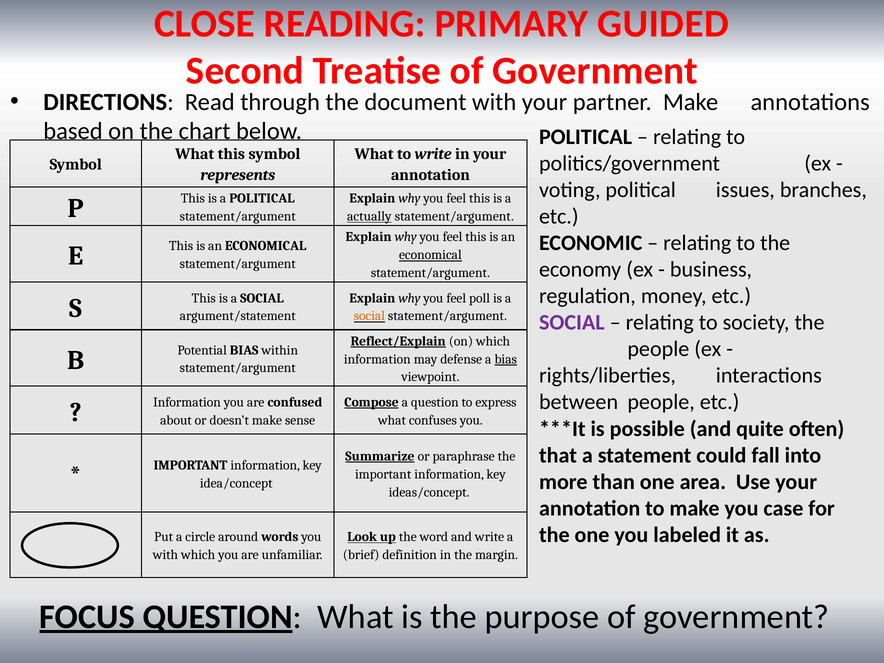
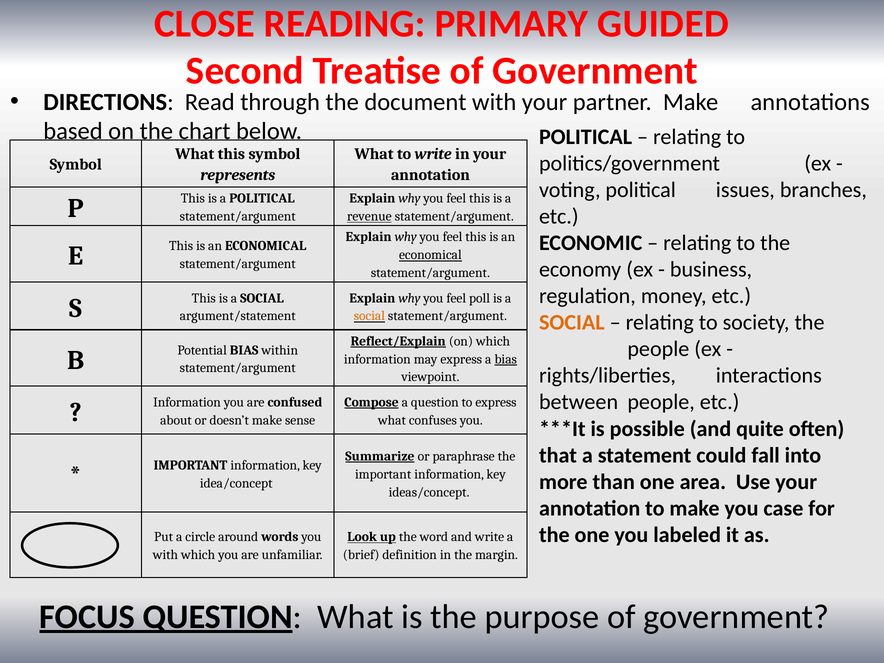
actually: actually -> revenue
SOCIAL at (572, 323) colour: purple -> orange
may defense: defense -> express
